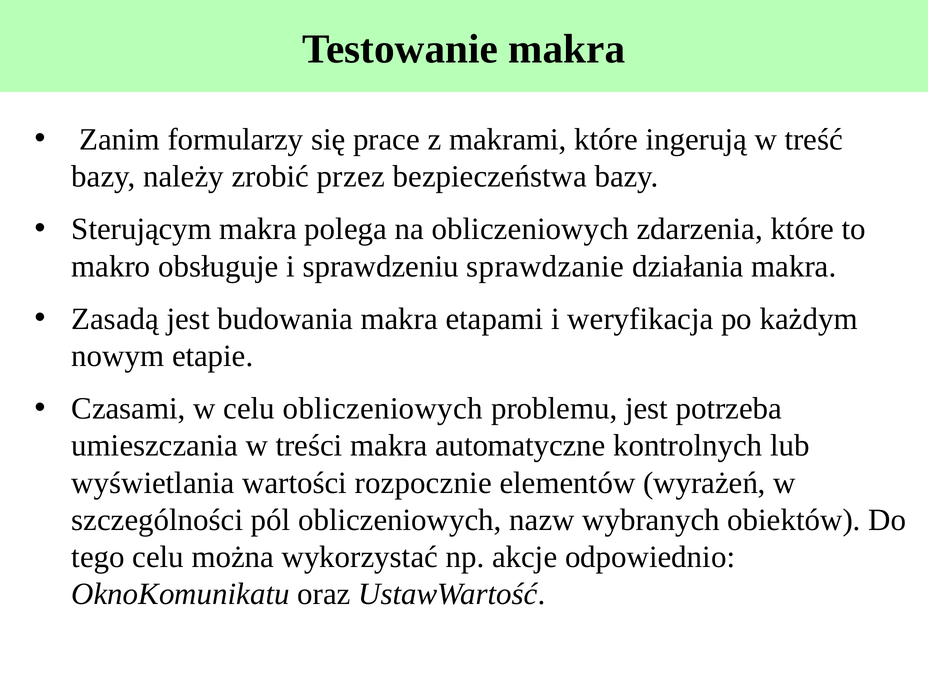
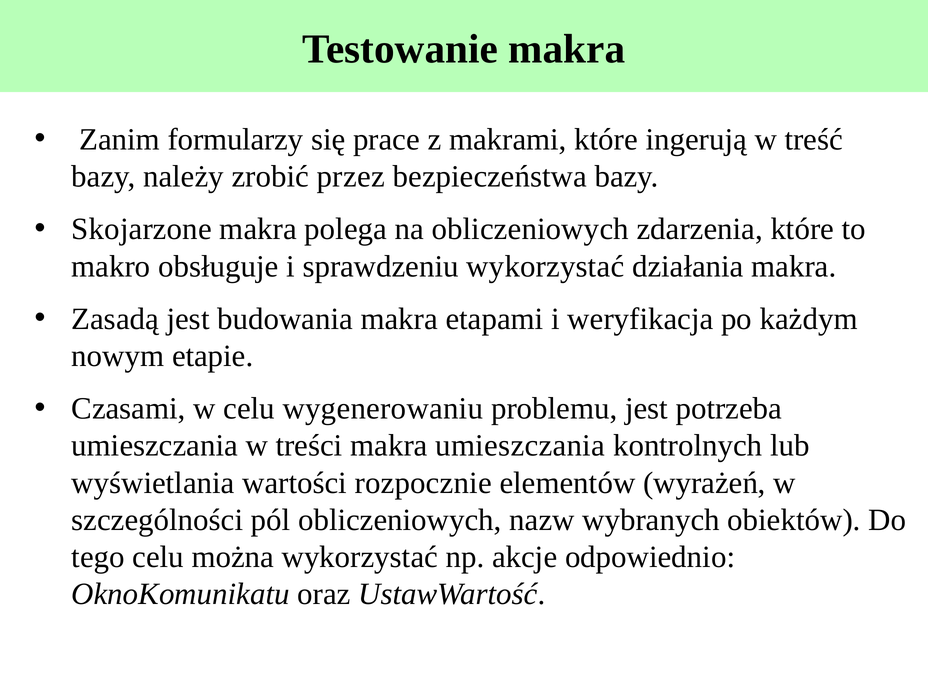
Sterującym: Sterującym -> Skojarzone
sprawdzeniu sprawdzanie: sprawdzanie -> wykorzystać
celu obliczeniowych: obliczeniowych -> wygenerowaniu
makra automatyczne: automatyczne -> umieszczania
